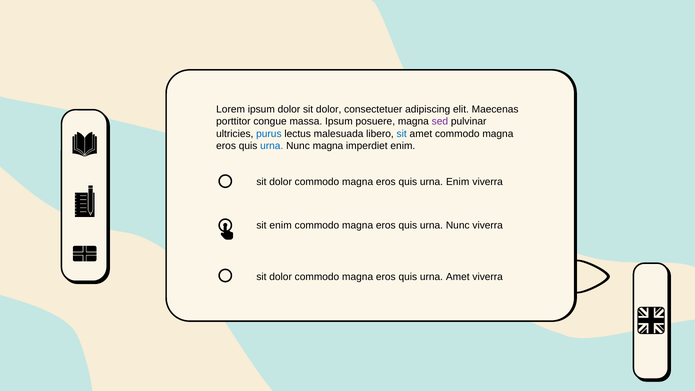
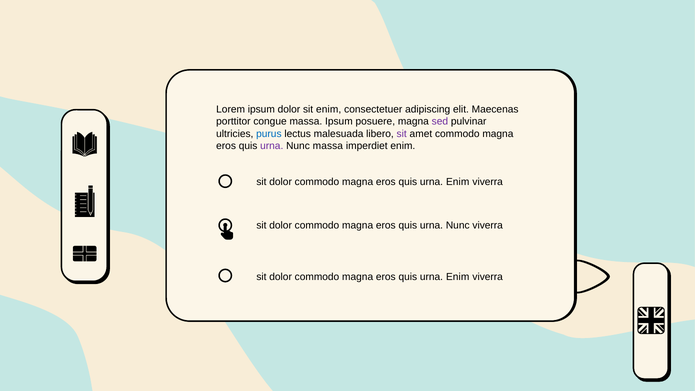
dolor sit dolor: dolor -> enim
sit at (402, 134) colour: blue -> purple
urna at (272, 146) colour: blue -> purple
Nunc magna: magna -> massa
enim at (281, 225): enim -> dolor
Amet at (458, 277): Amet -> Enim
